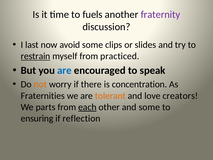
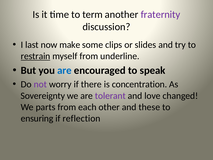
fuels: fuels -> term
avoid: avoid -> make
practiced: practiced -> underline
not colour: orange -> purple
Fraternities: Fraternities -> Sovereignty
tolerant colour: orange -> purple
creators: creators -> changed
each underline: present -> none
and some: some -> these
